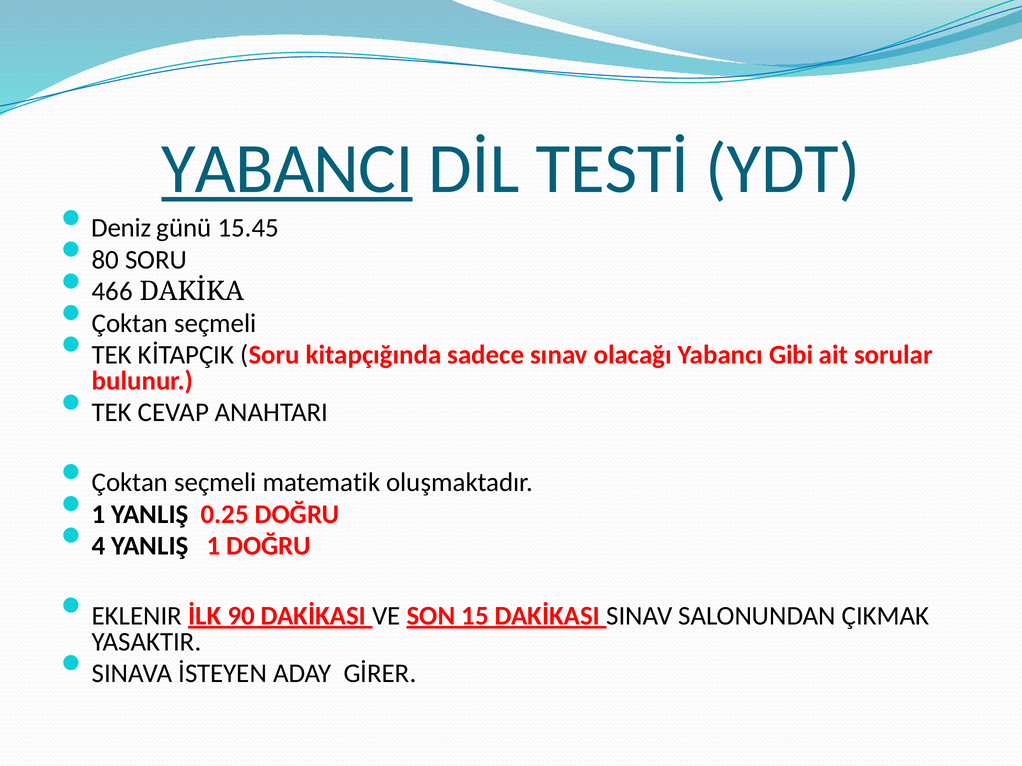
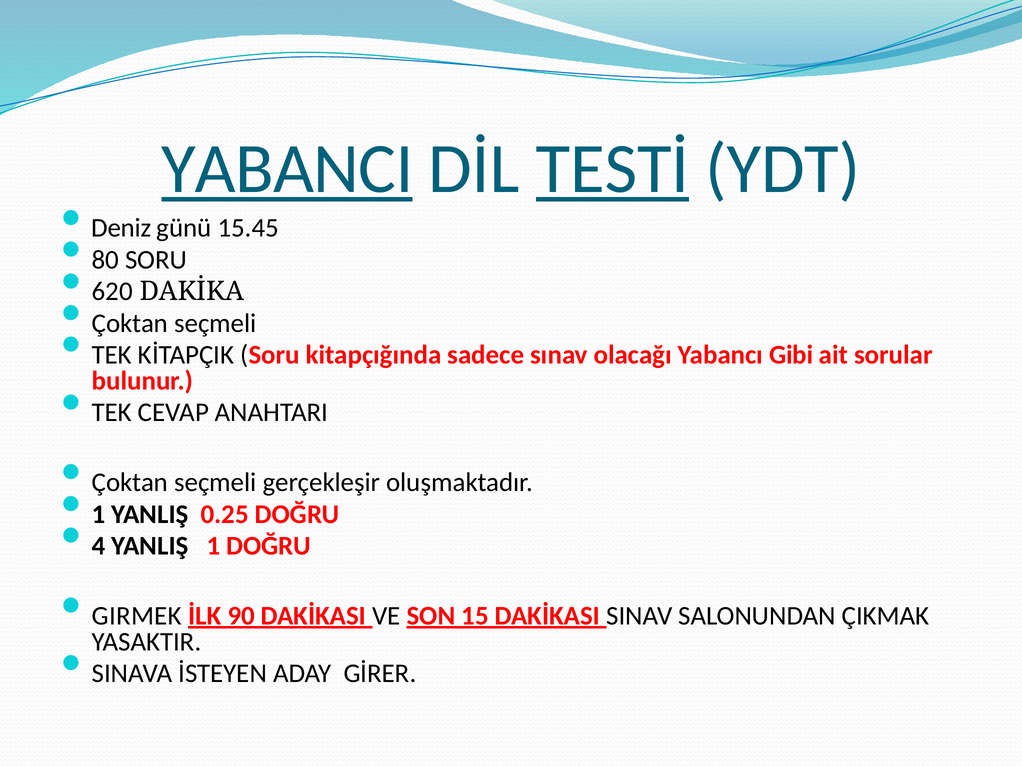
TESTİ underline: none -> present
466: 466 -> 620
matematik: matematik -> gerçekleşir
EKLENIR: EKLENIR -> GIRMEK
